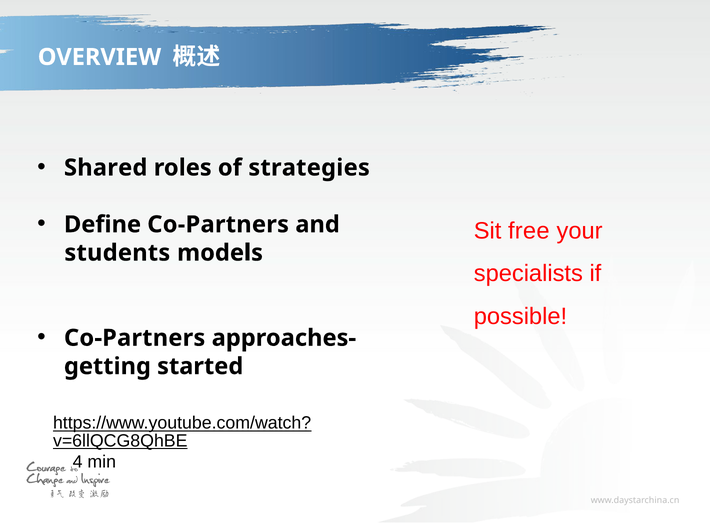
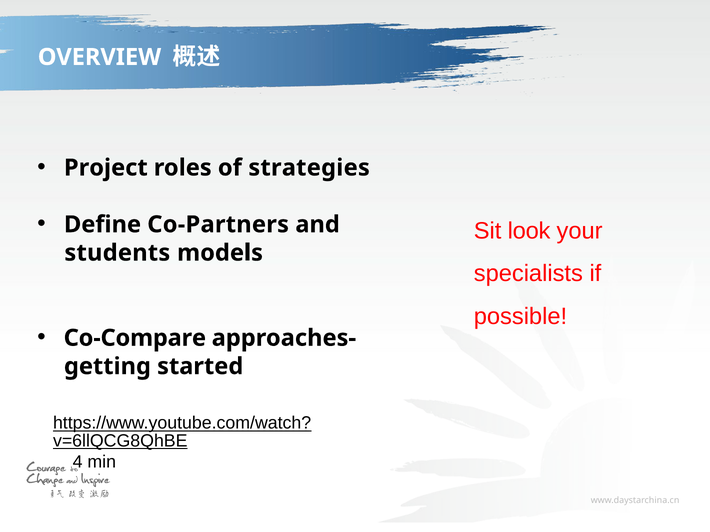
Shared: Shared -> Project
free: free -> look
Co-Partners at (135, 338): Co-Partners -> Co-Compare
